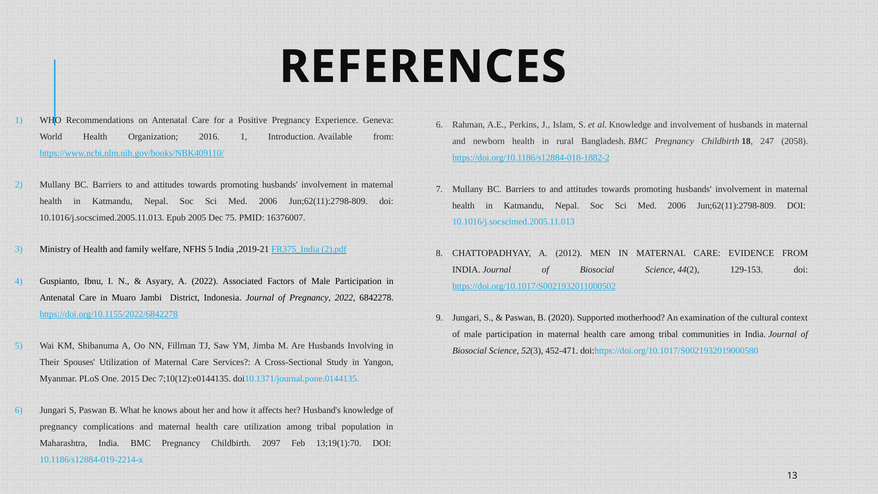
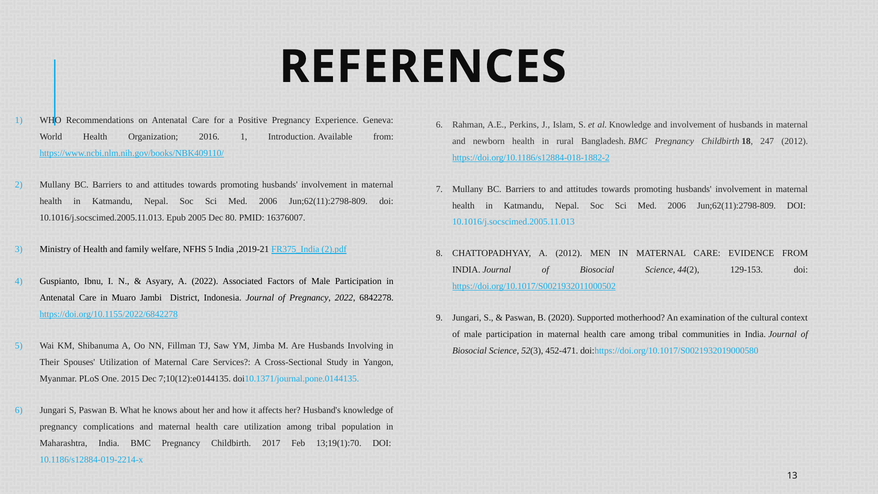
247 2058: 2058 -> 2012
75: 75 -> 80
2097: 2097 -> 2017
